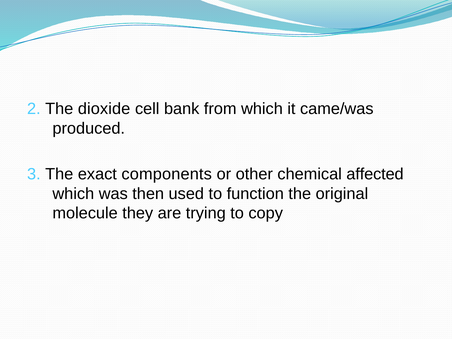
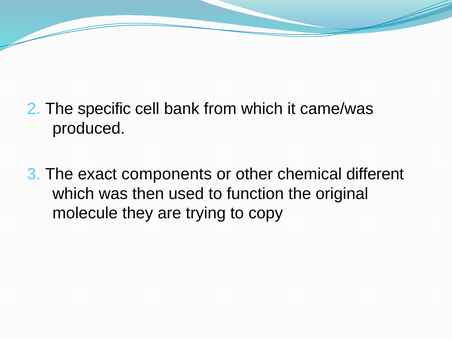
dioxide: dioxide -> specific
affected: affected -> different
